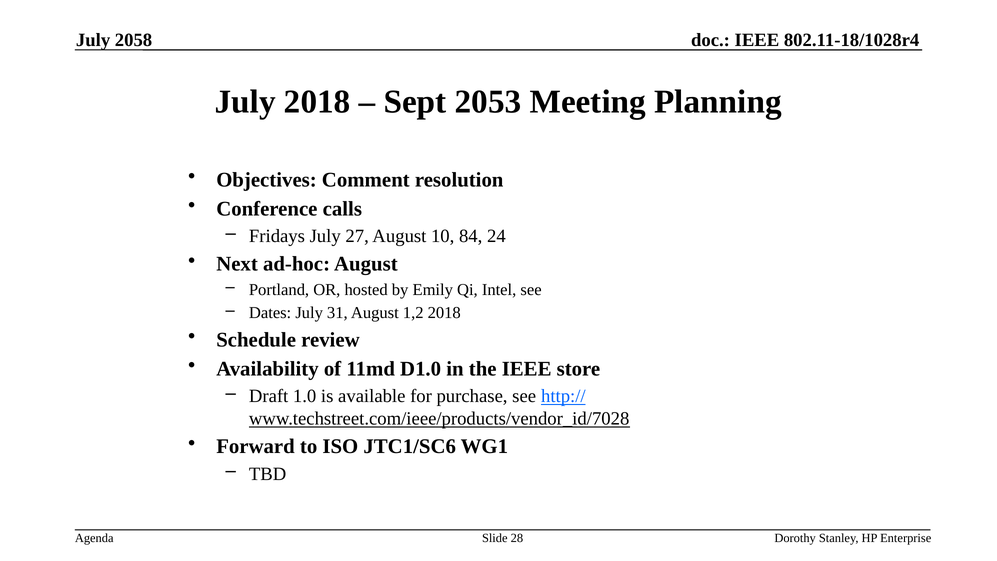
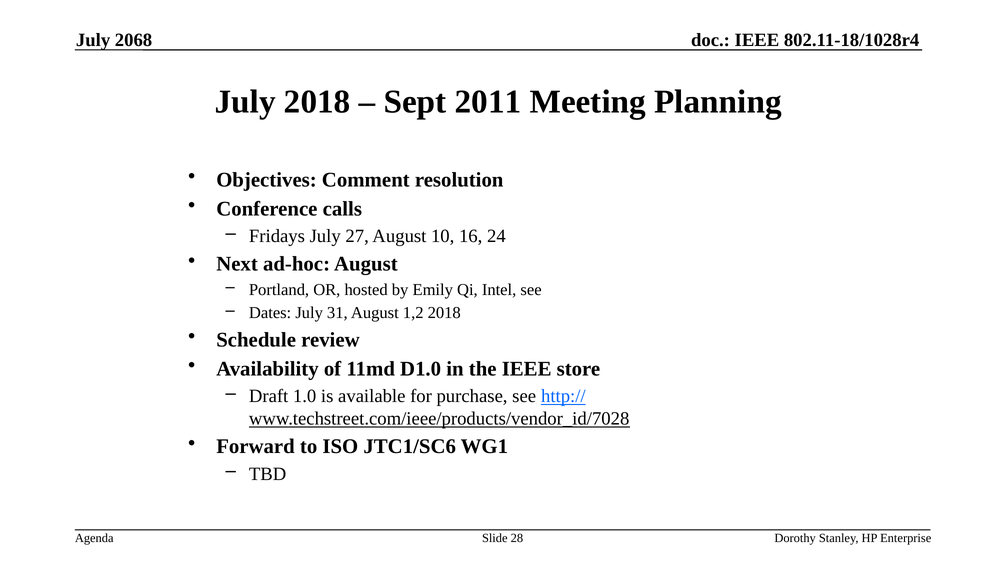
2058: 2058 -> 2068
2053: 2053 -> 2011
84: 84 -> 16
